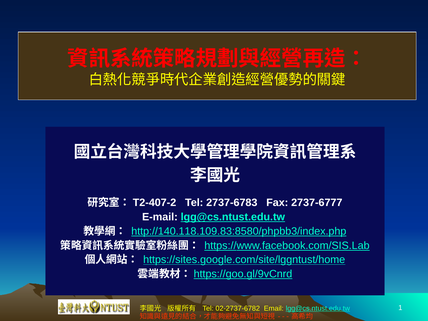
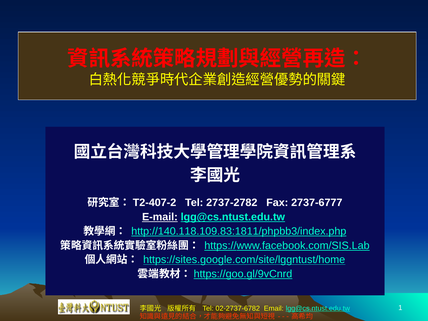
2737-6783: 2737-6783 -> 2737-2782
E-mail underline: none -> present
http://140.118.109.83:8580/phpbb3/index.php: http://140.118.109.83:8580/phpbb3/index.php -> http://140.118.109.83:1811/phpbb3/index.php
